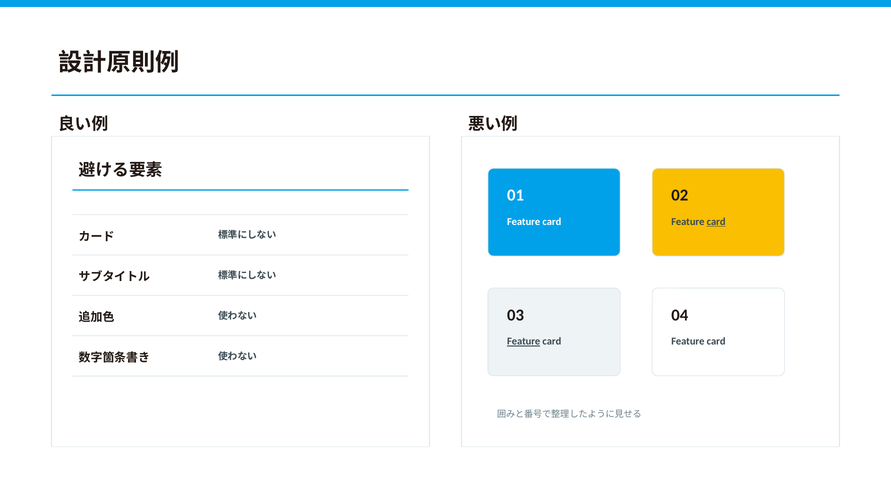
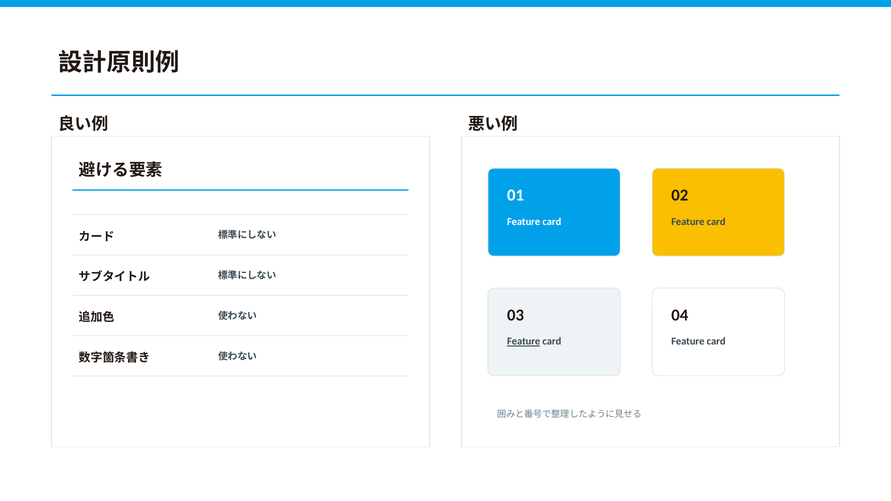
card at (716, 222) underline: present -> none
